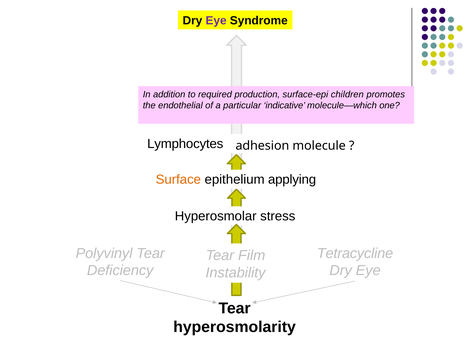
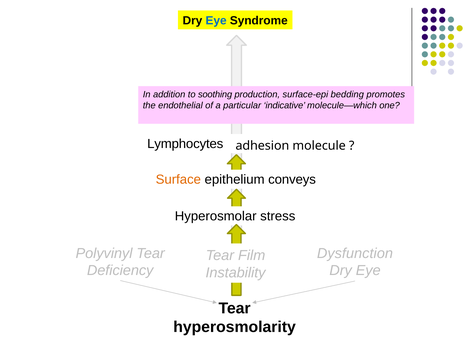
Eye at (216, 21) colour: purple -> blue
required: required -> soothing
children: children -> bedding
applying: applying -> conveys
Tetracycline: Tetracycline -> Dysfunction
